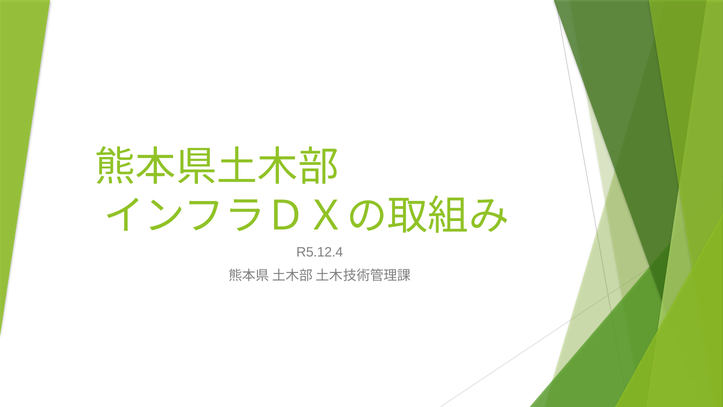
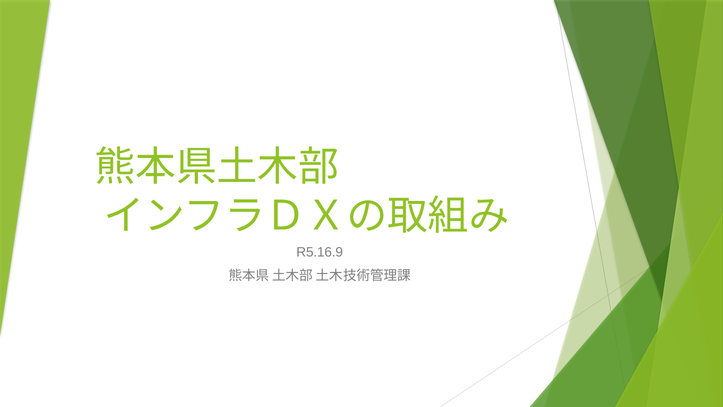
R5.12.4: R5.12.4 -> R5.16.9
